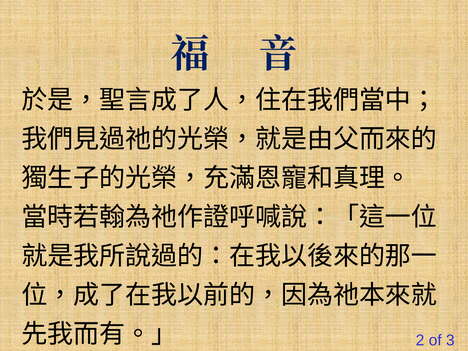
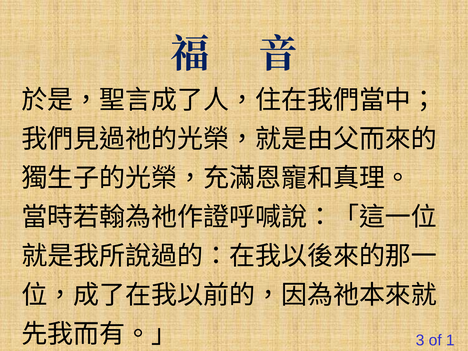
2: 2 -> 3
3: 3 -> 1
